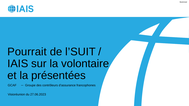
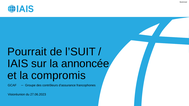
volontaire: volontaire -> annoncée
présentées: présentées -> compromis
